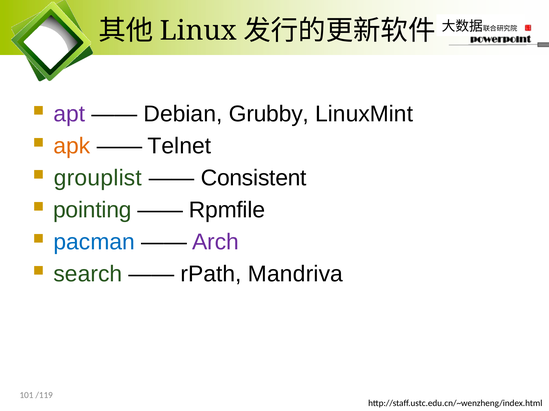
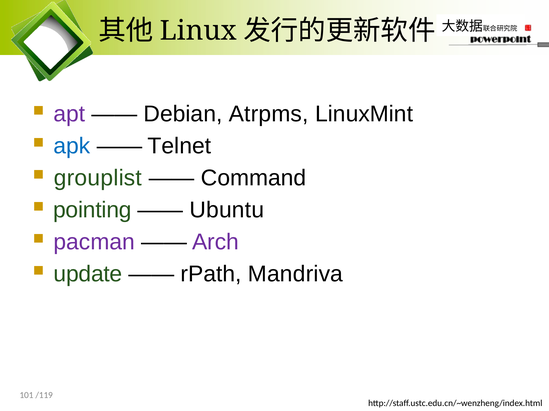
Grubby: Grubby -> Atrpms
apk colour: orange -> blue
Consistent: Consistent -> Command
Rpmfile: Rpmfile -> Ubuntu
pacman colour: blue -> purple
search: search -> update
